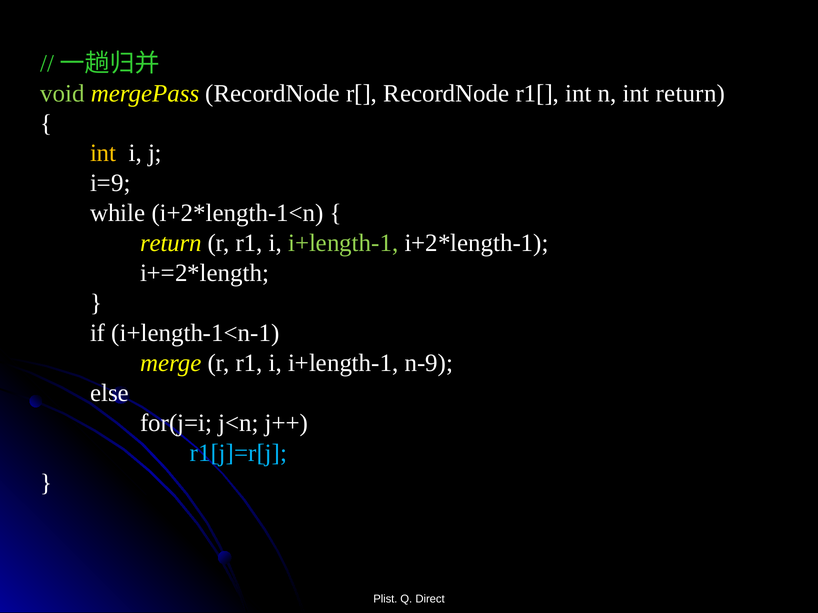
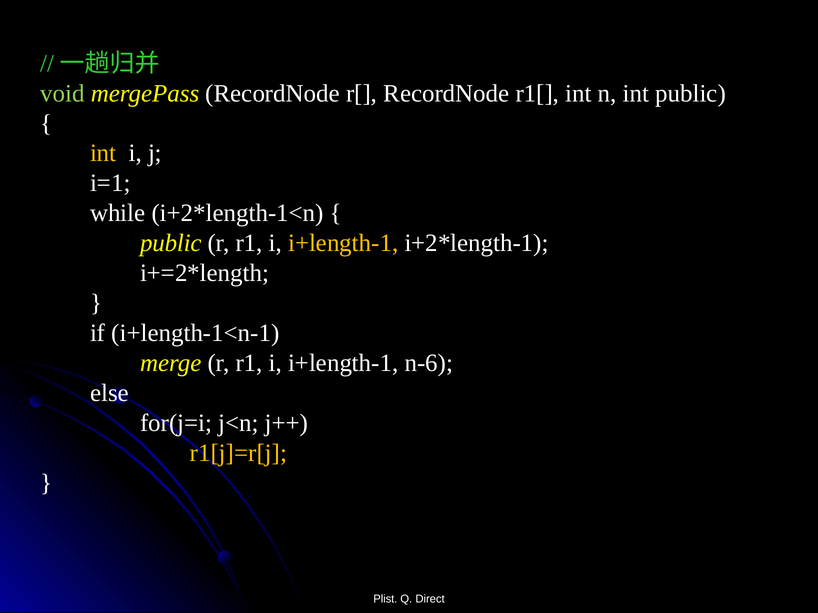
int return: return -> public
i=9: i=9 -> i=1
return at (171, 243): return -> public
i+length-1 at (343, 243) colour: light green -> yellow
n-9: n-9 -> n-6
r1[j]=r[j colour: light blue -> yellow
